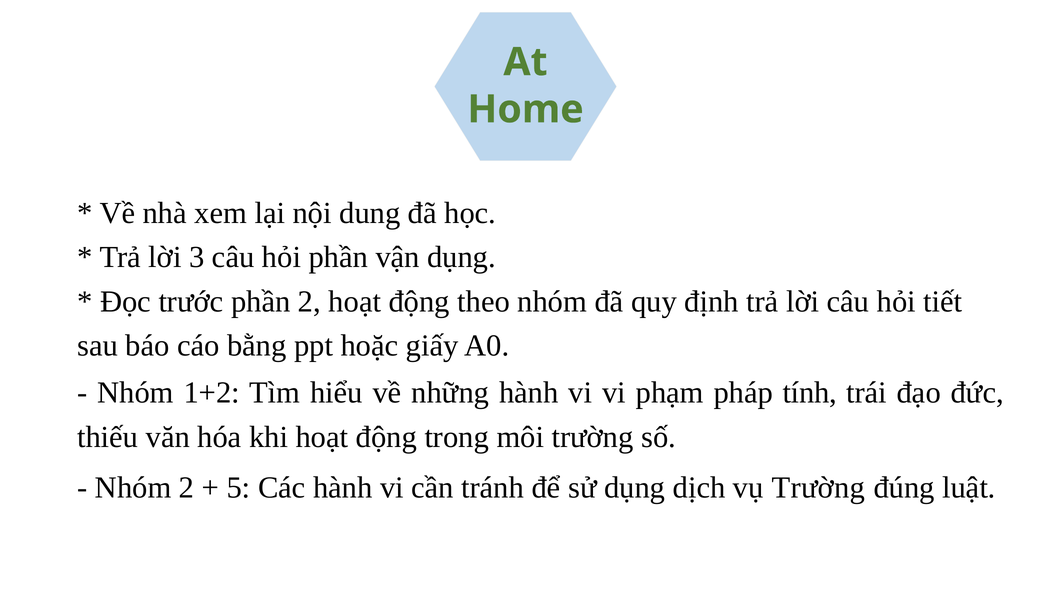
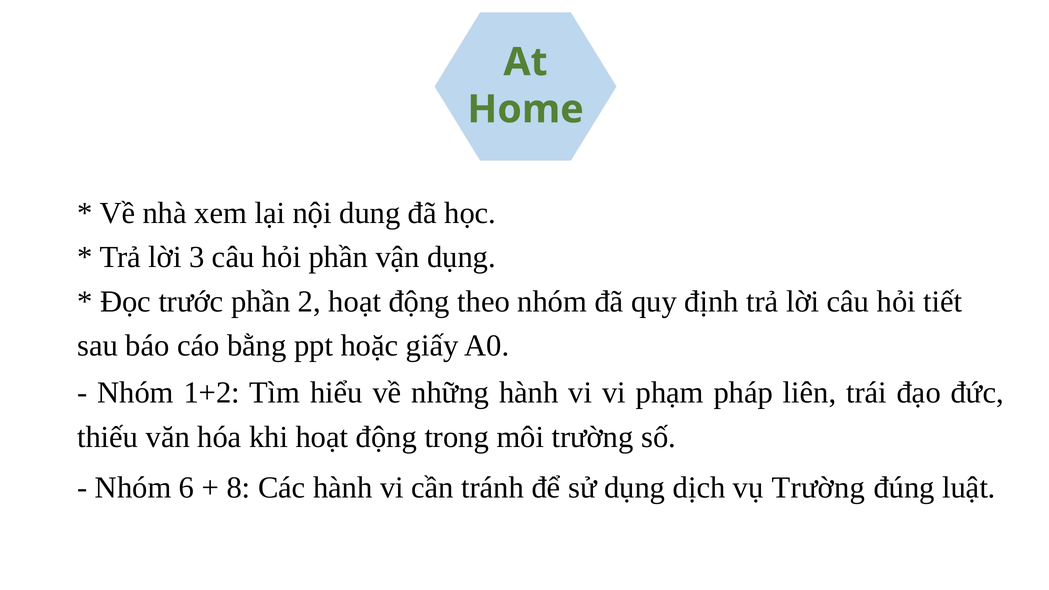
tính: tính -> liên
Nhóm 2: 2 -> 6
5: 5 -> 8
